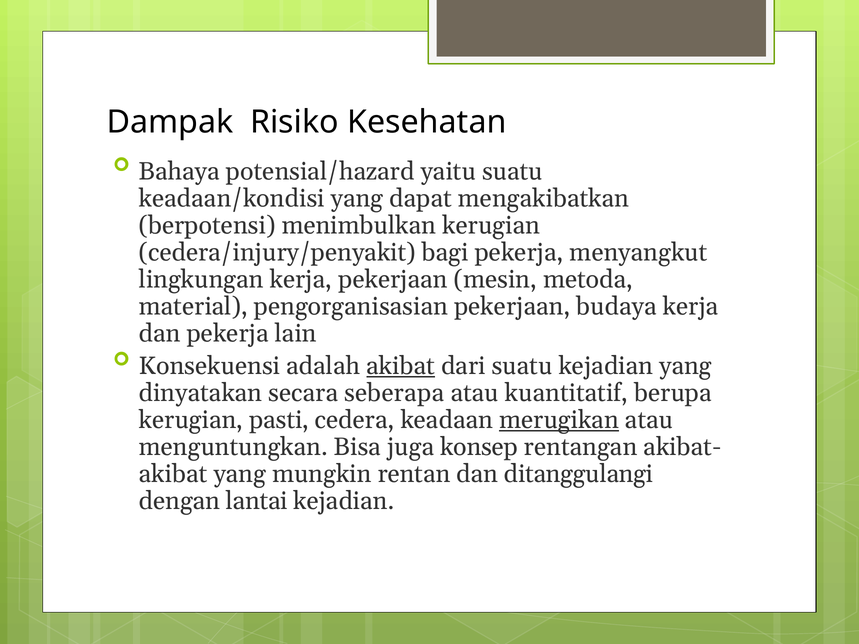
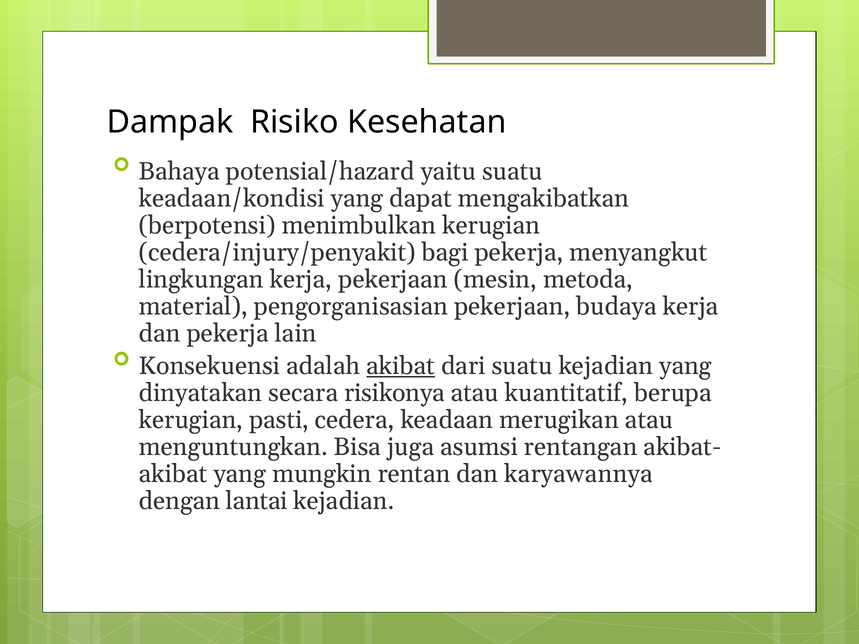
seberapa: seberapa -> risikonya
merugikan underline: present -> none
konsep: konsep -> asumsi
ditanggulangi: ditanggulangi -> karyawannya
